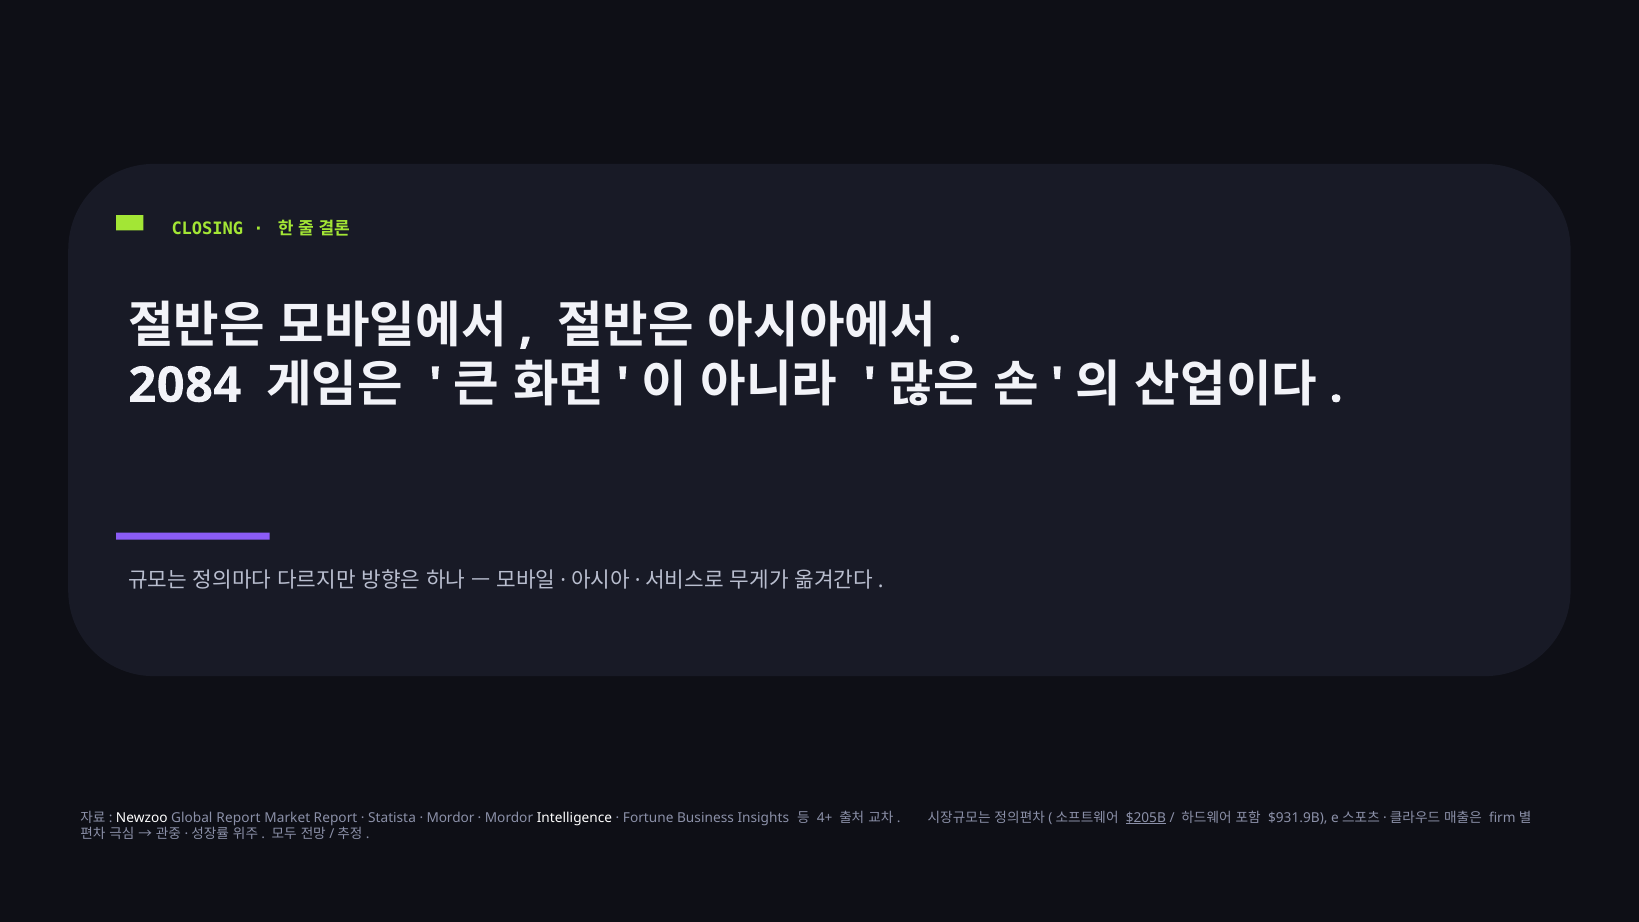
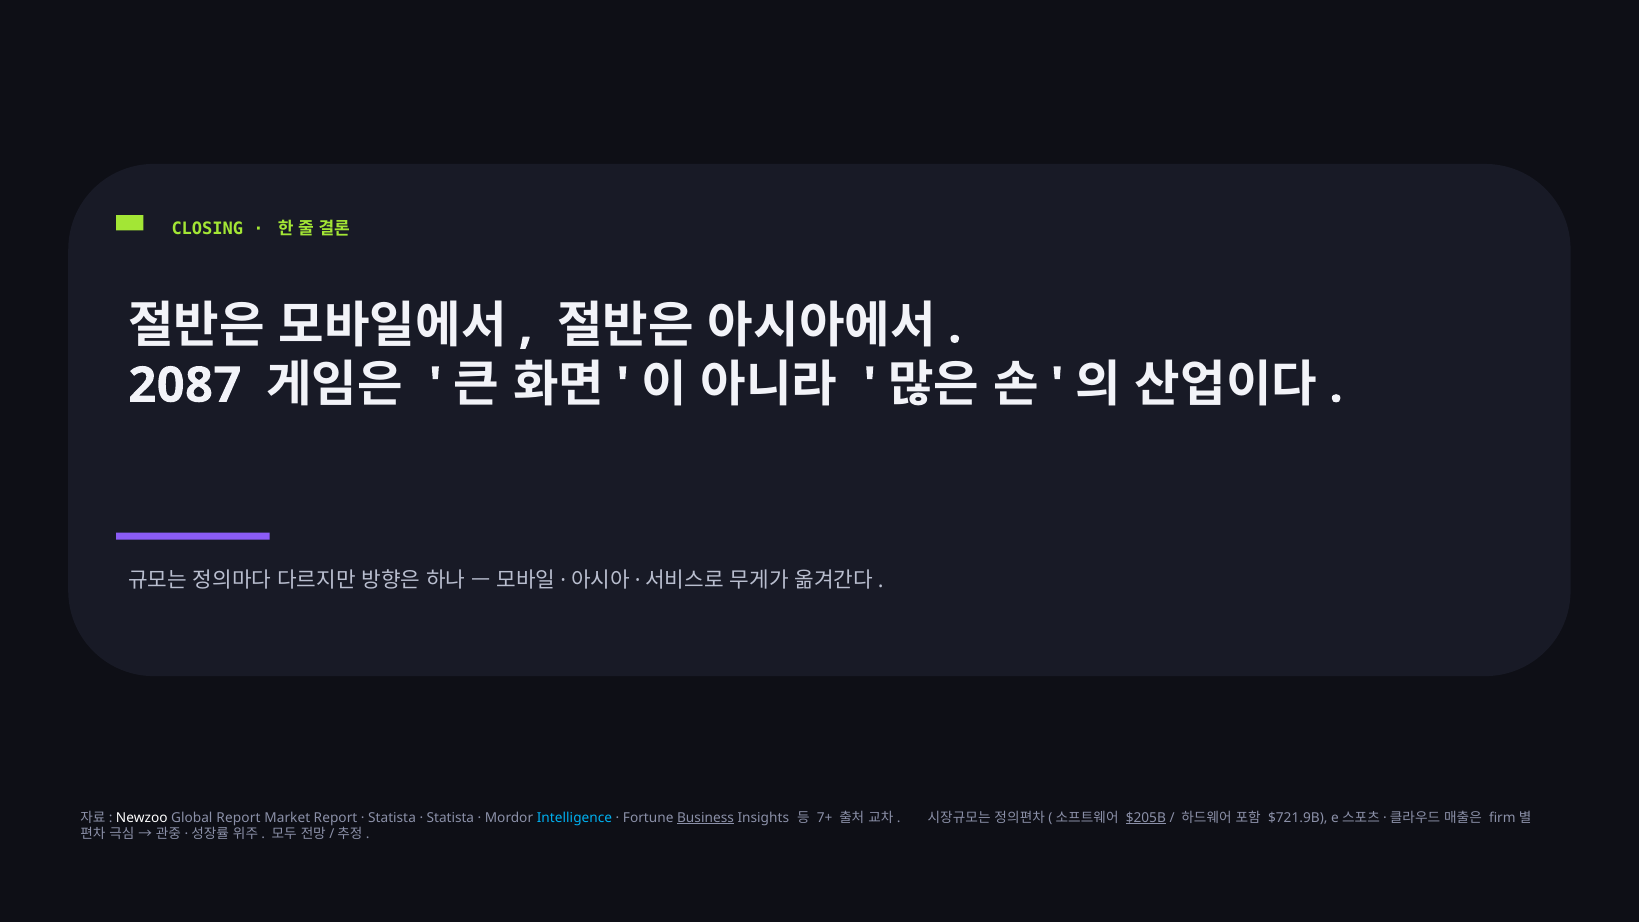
2084: 2084 -> 2087
Mordor at (450, 818): Mordor -> Statista
Intelligence colour: white -> light blue
Business underline: none -> present
4+: 4+ -> 7+
$931.9B: $931.9B -> $721.9B
